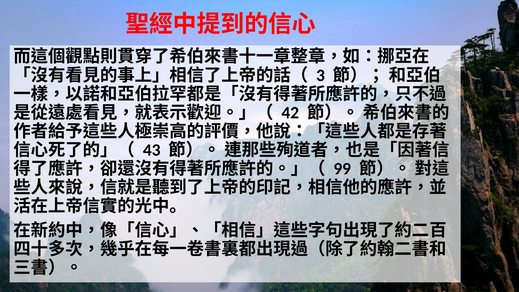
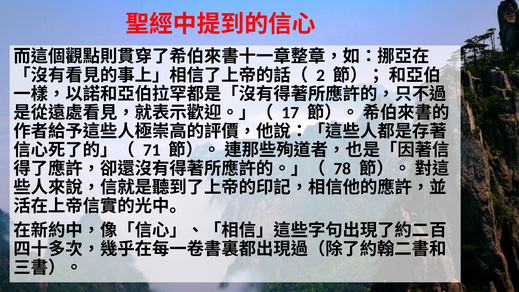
3: 3 -> 2
42: 42 -> 17
43: 43 -> 71
99: 99 -> 78
